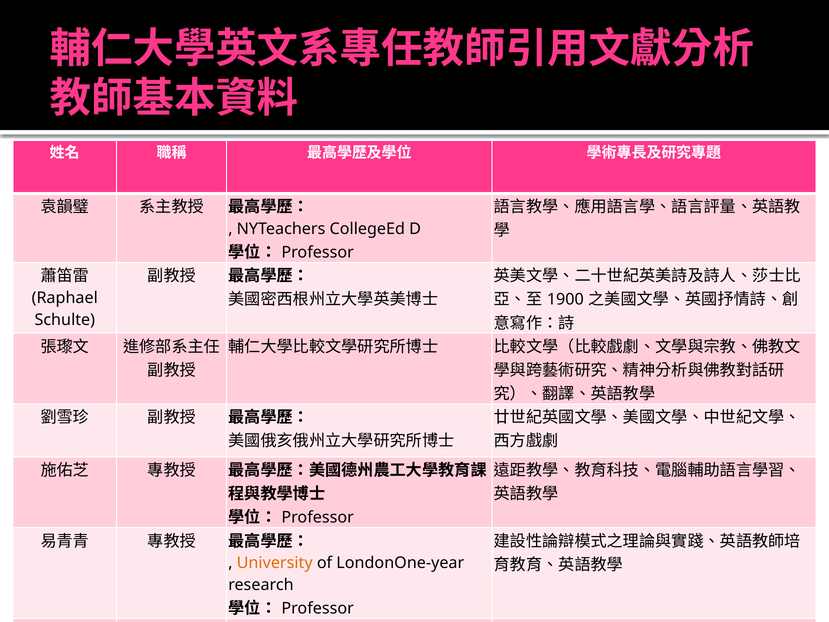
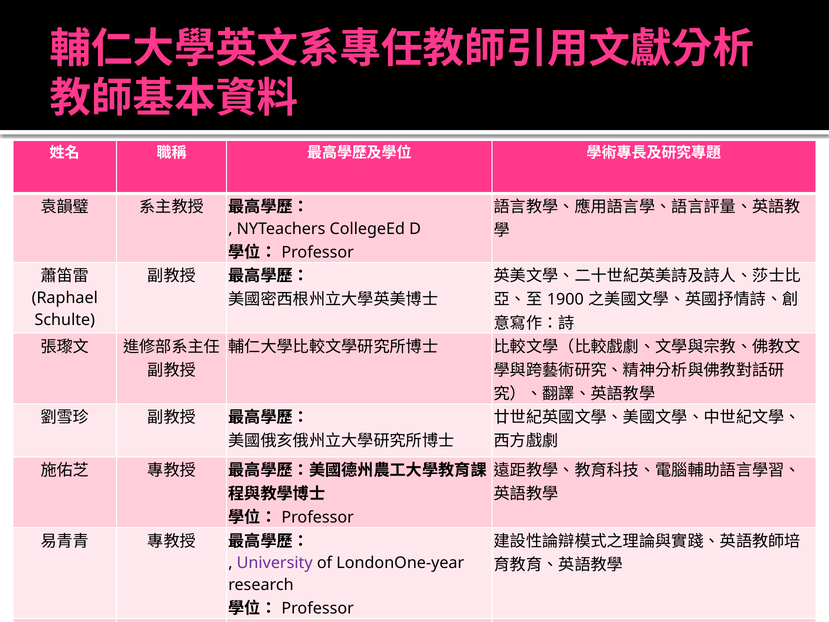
University colour: orange -> purple
